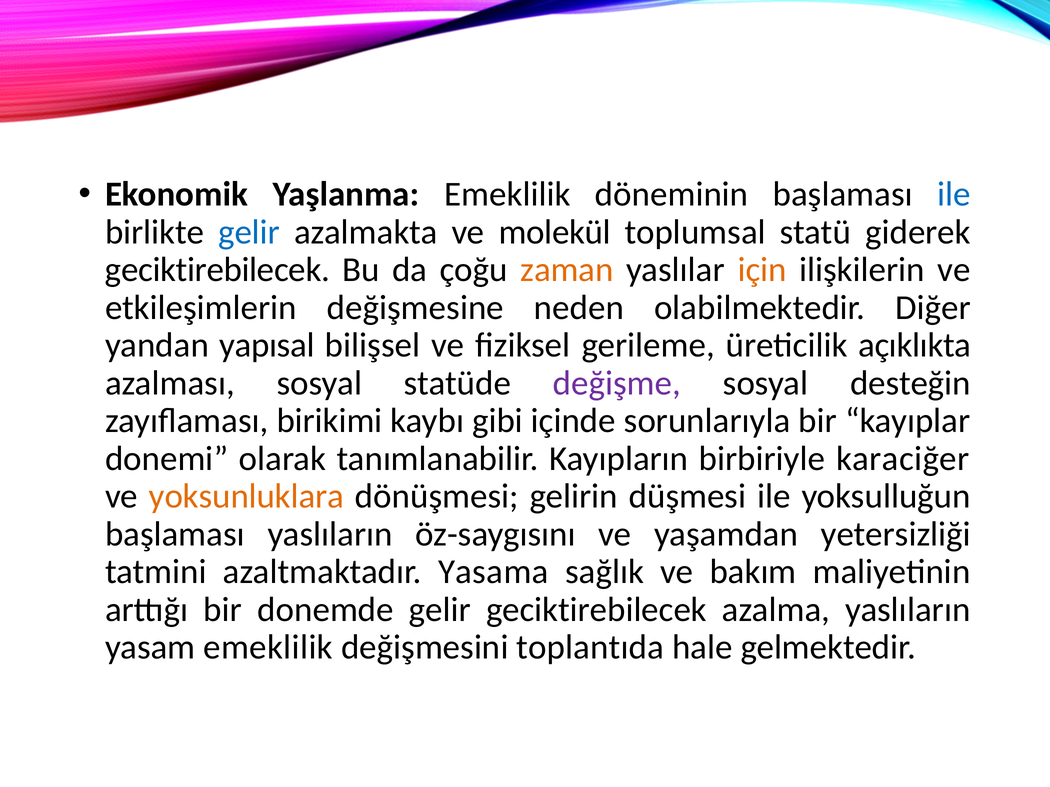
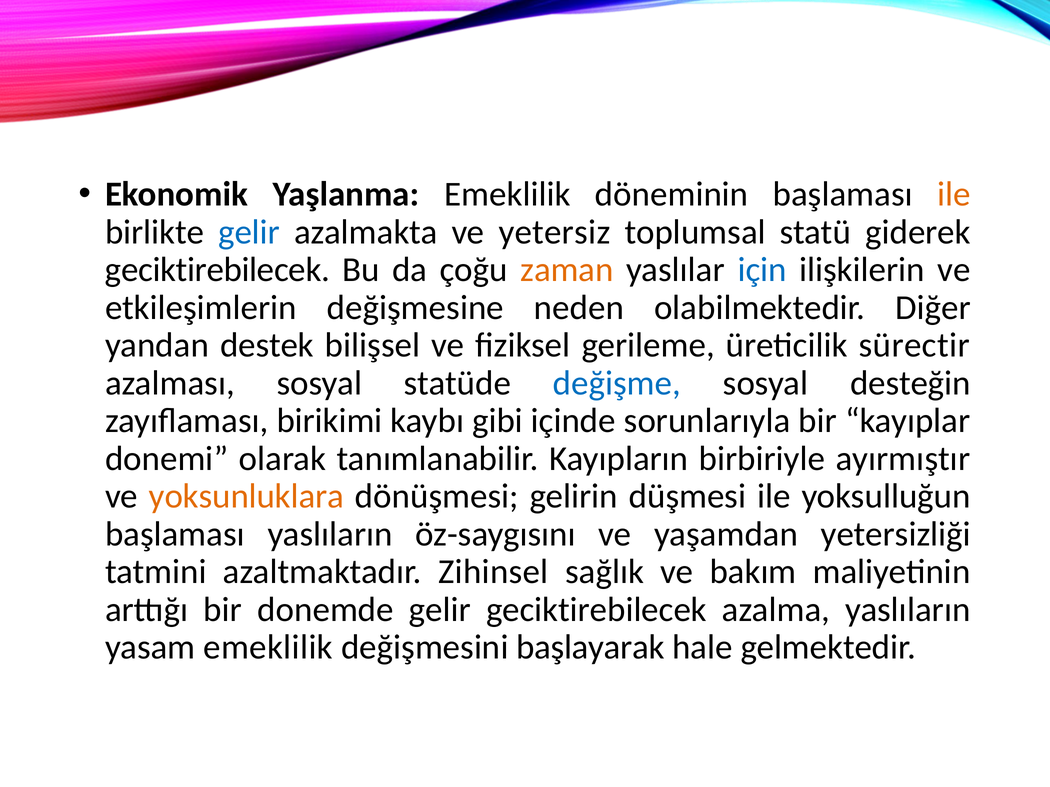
ile at (954, 194) colour: blue -> orange
molekül: molekül -> yetersiz
için colour: orange -> blue
yapısal: yapısal -> destek
açıklıkta: açıklıkta -> sürectir
değişme colour: purple -> blue
karaciğer: karaciğer -> ayırmıştır
Yasama: Yasama -> Zihinsel
toplantıda: toplantıda -> başlayarak
